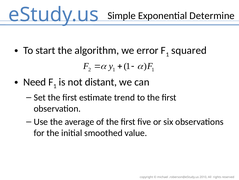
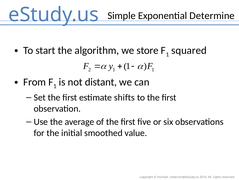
error: error -> store
Need: Need -> From
trend: trend -> shifts
